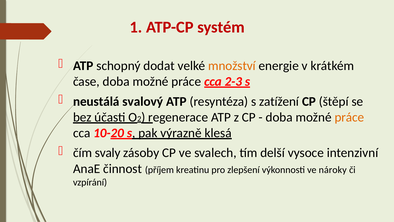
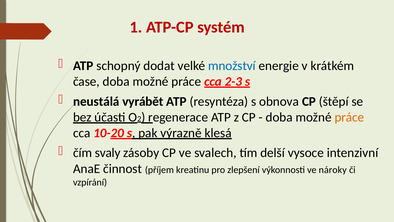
množství colour: orange -> blue
svalový: svalový -> vyrábět
zatížení: zatížení -> obnova
